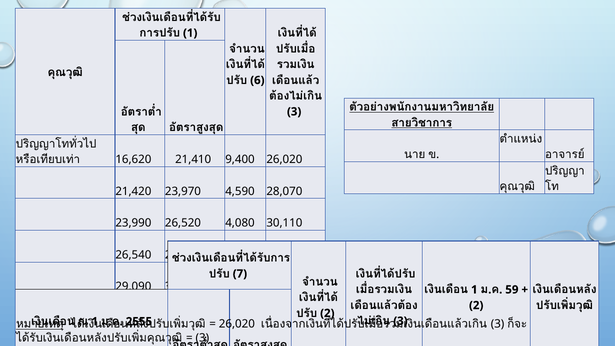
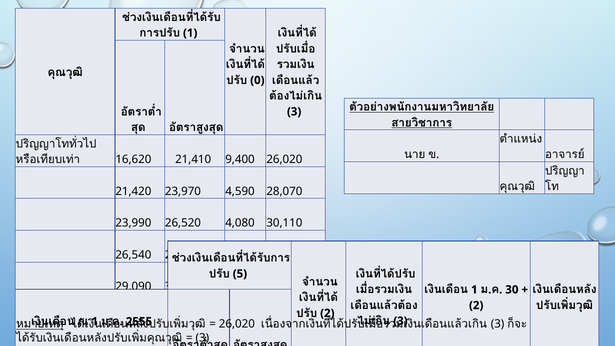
6: 6 -> 0
7: 7 -> 5
59: 59 -> 30
